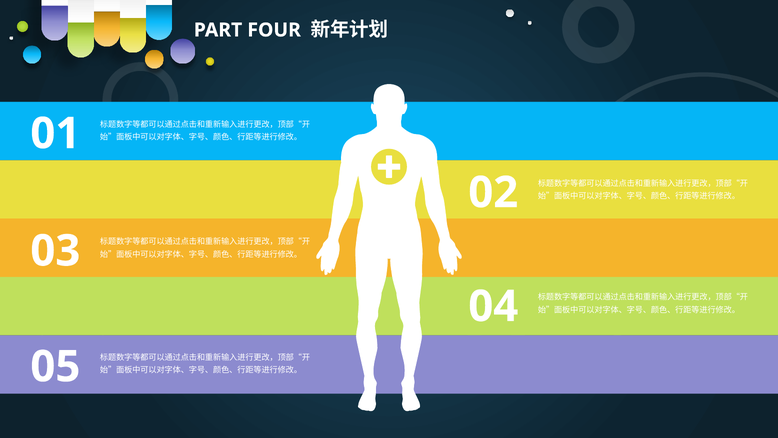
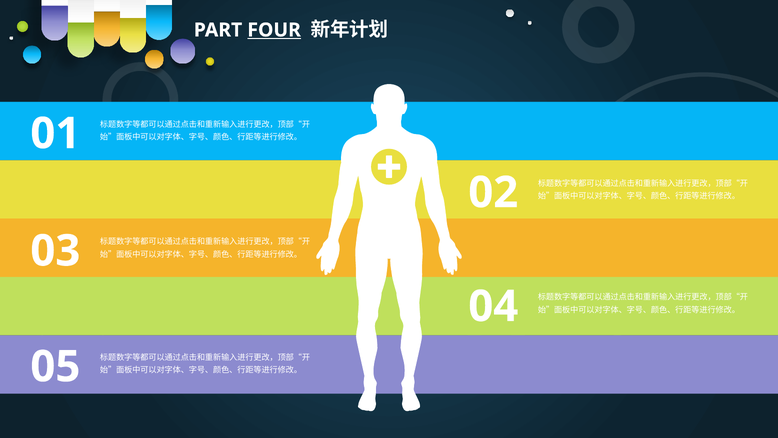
FOUR underline: none -> present
